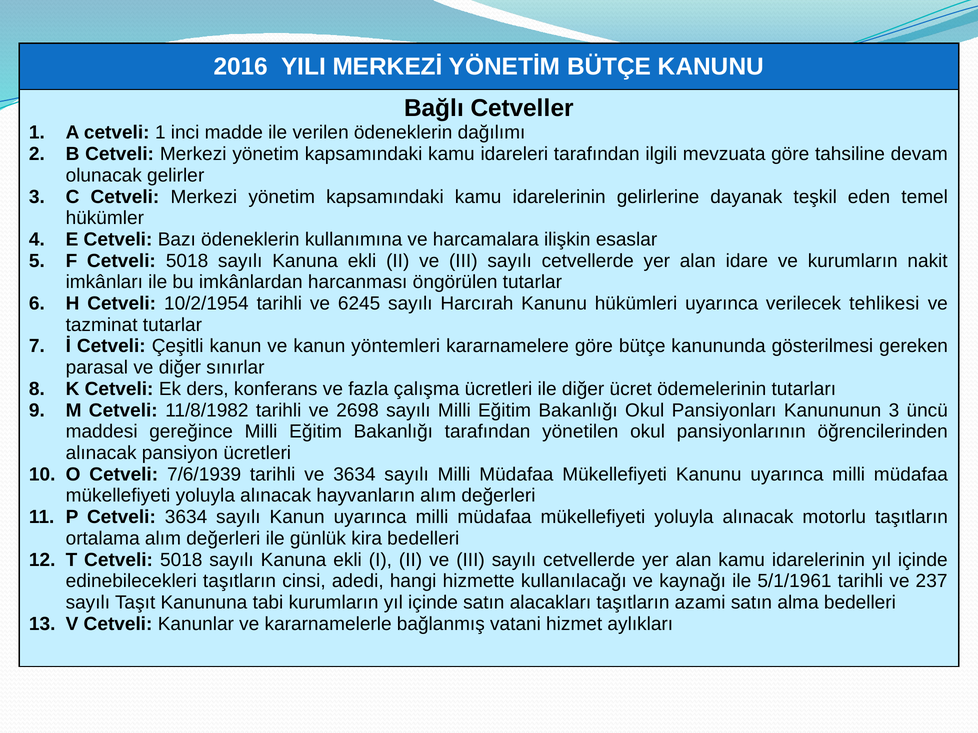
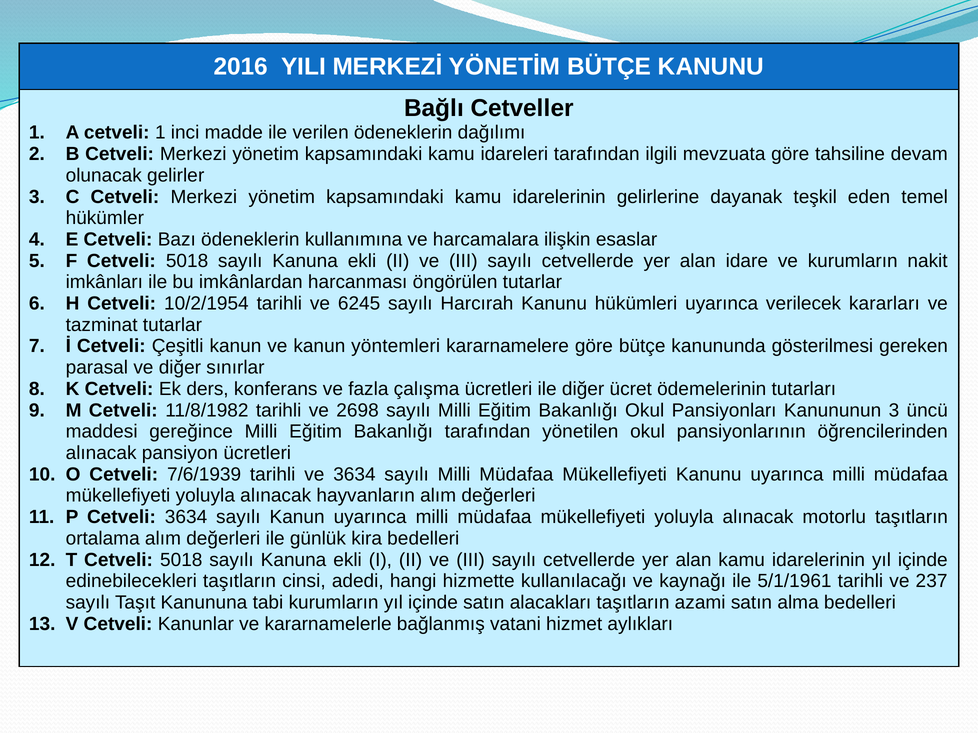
tehlikesi: tehlikesi -> kararları
